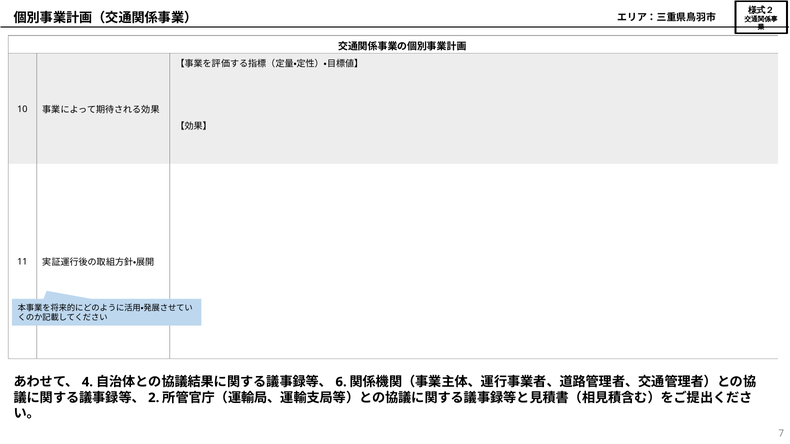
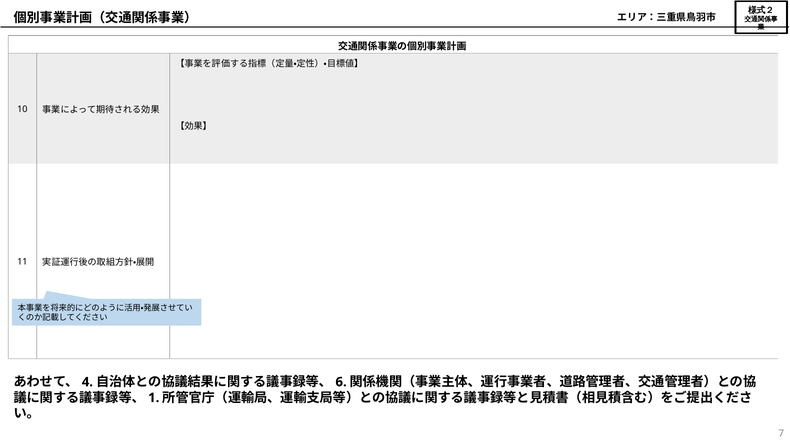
2: 2 -> 1
